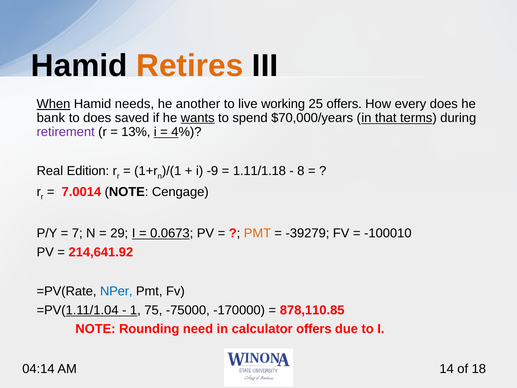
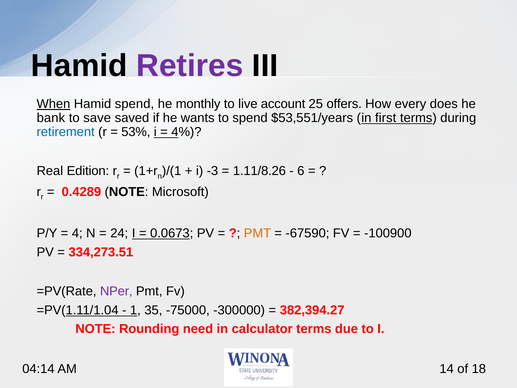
Retires colour: orange -> purple
Hamid needs: needs -> spend
another: another -> monthly
working: working -> account
to does: does -> save
wants underline: present -> none
$70,000/years: $70,000/years -> $53,551/years
that: that -> first
retirement colour: purple -> blue
13%: 13% -> 53%
-9: -9 -> -3
1.11/1.18: 1.11/1.18 -> 1.11/8.26
8: 8 -> 6
7.0014: 7.0014 -> 0.4289
Cengage: Cengage -> Microsoft
7: 7 -> 4
29: 29 -> 24
-39279: -39279 -> -67590
-100010: -100010 -> -100900
214,641.92: 214,641.92 -> 334,273.51
NPer colour: blue -> purple
75: 75 -> 35
-170000: -170000 -> -300000
878,110.85: 878,110.85 -> 382,394.27
calculator offers: offers -> terms
